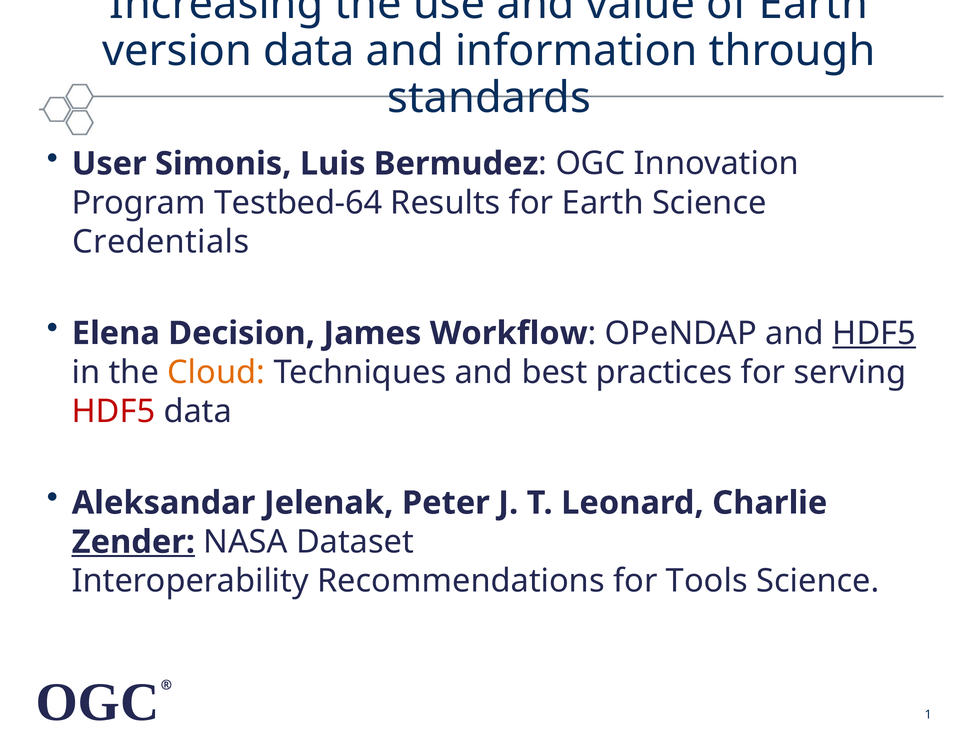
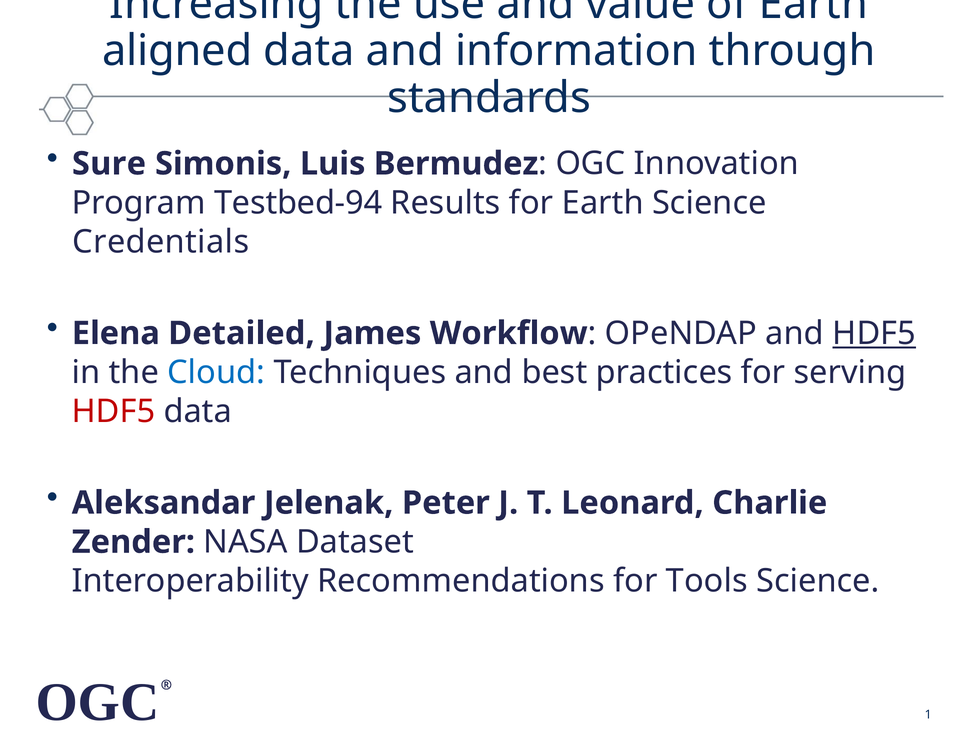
version: version -> aligned
User: User -> Sure
Testbed-64: Testbed-64 -> Testbed-94
Decision: Decision -> Detailed
Cloud colour: orange -> blue
Zender underline: present -> none
